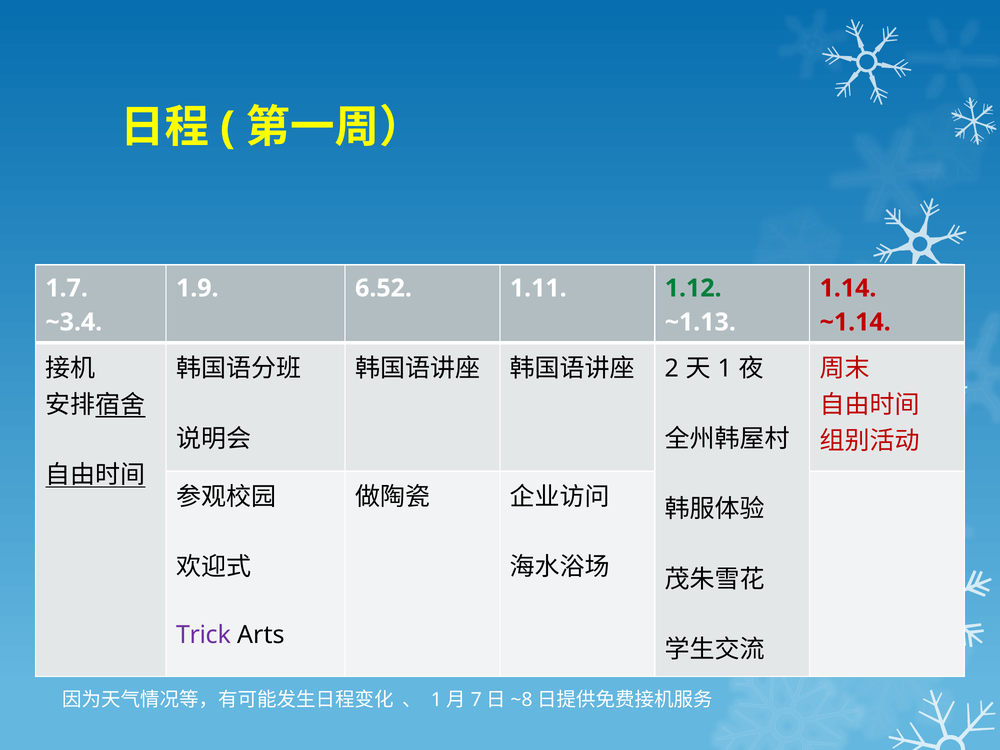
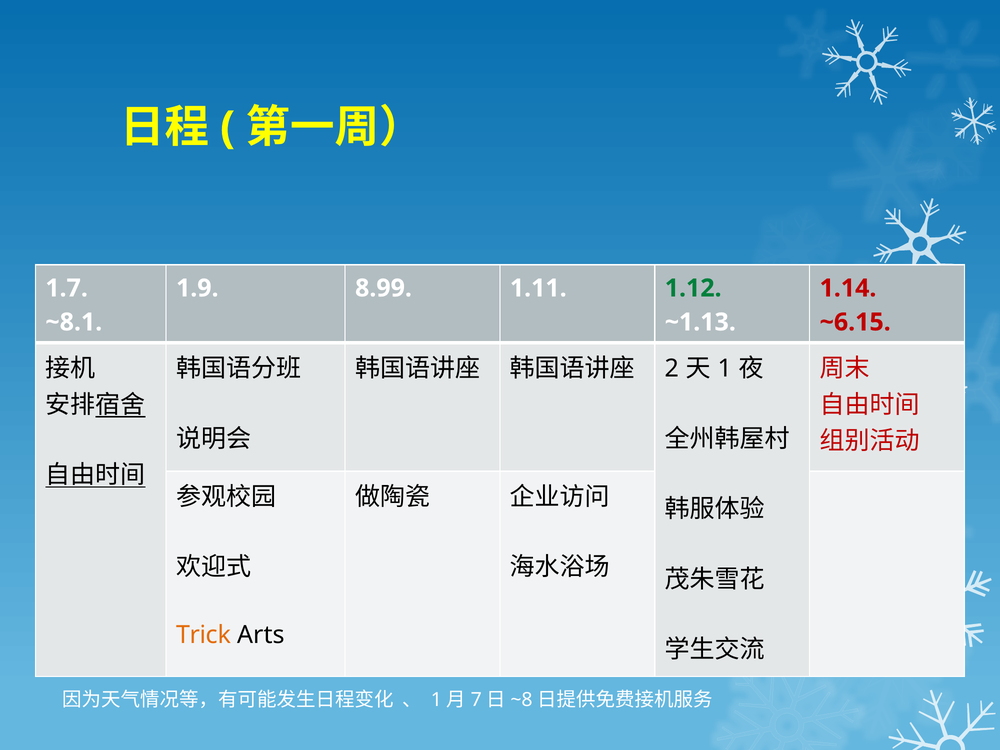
6.52: 6.52 -> 8.99
~3.4: ~3.4 -> ~8.1
~1.14: ~1.14 -> ~6.15
Trick colour: purple -> orange
